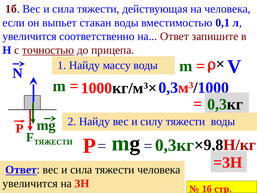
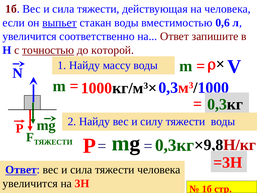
выпьет underline: none -> present
0,1: 0,1 -> 0,6
прицепа: прицепа -> которой
